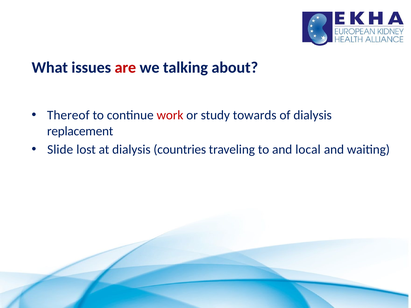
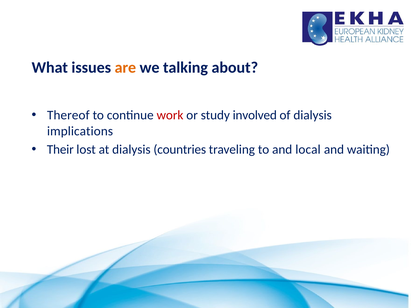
are colour: red -> orange
towards: towards -> involved
replacement: replacement -> implications
Slide: Slide -> Their
